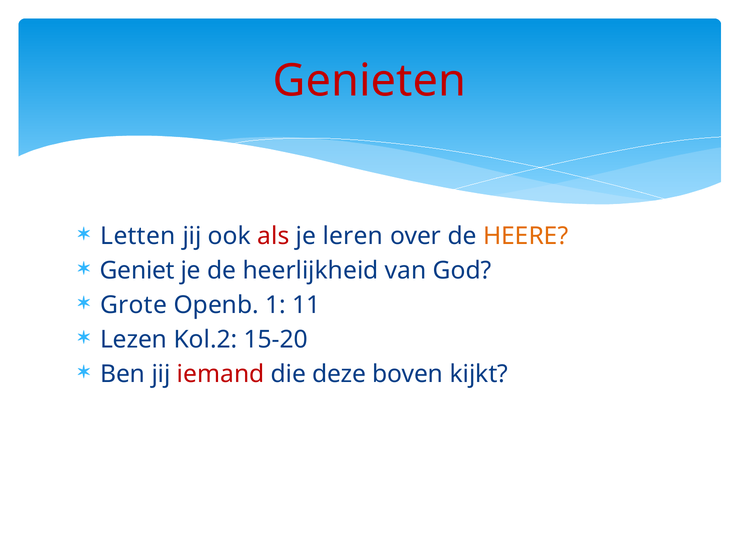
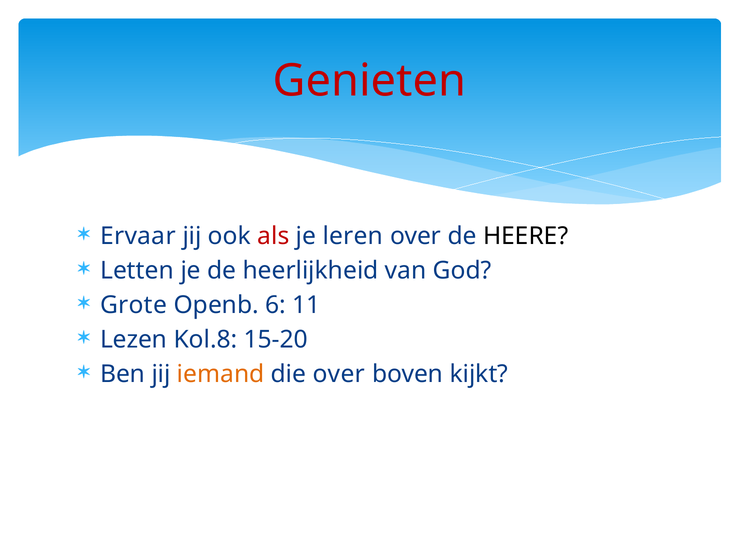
Letten: Letten -> Ervaar
HEERE colour: orange -> black
Geniet: Geniet -> Letten
1: 1 -> 6
Kol.2: Kol.2 -> Kol.8
iemand colour: red -> orange
die deze: deze -> over
